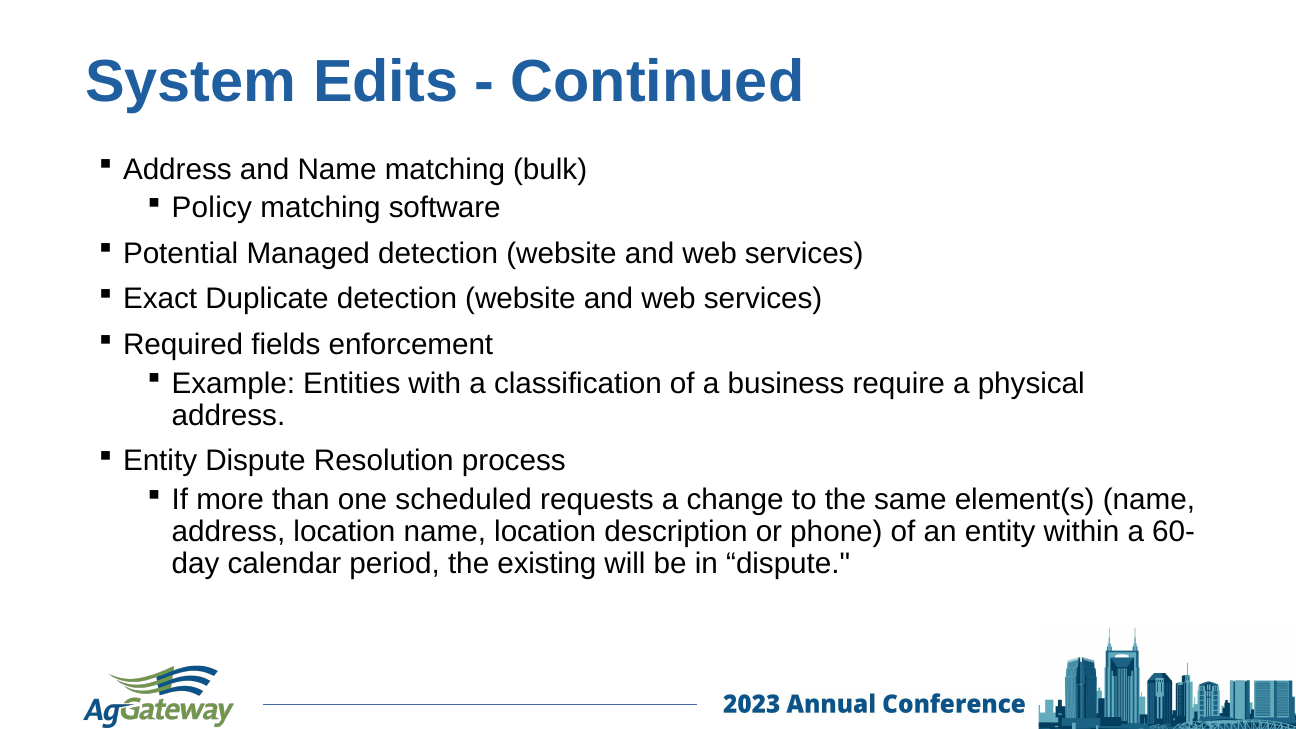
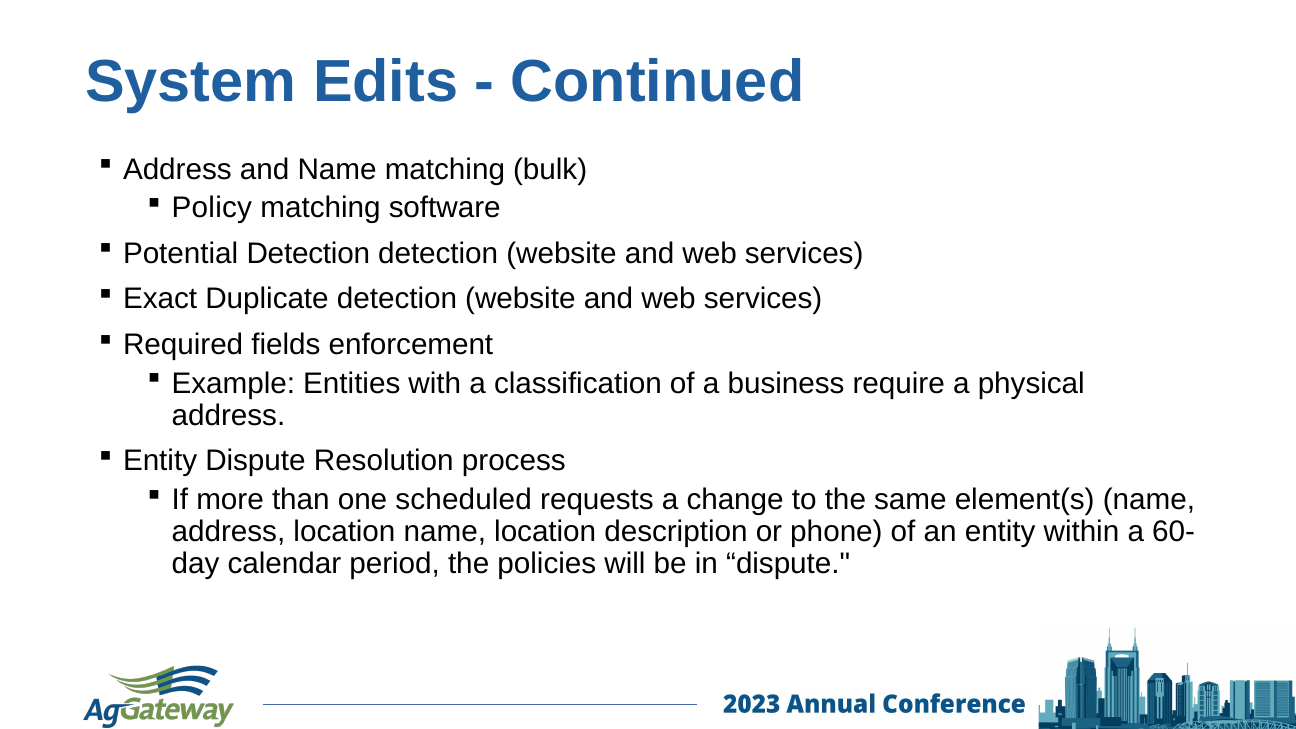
Potential Managed: Managed -> Detection
existing: existing -> policies
